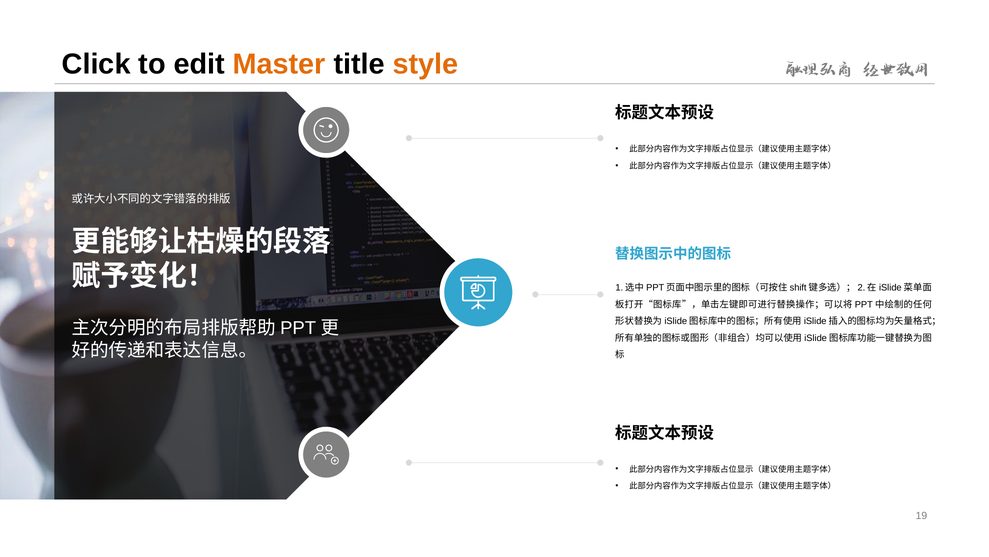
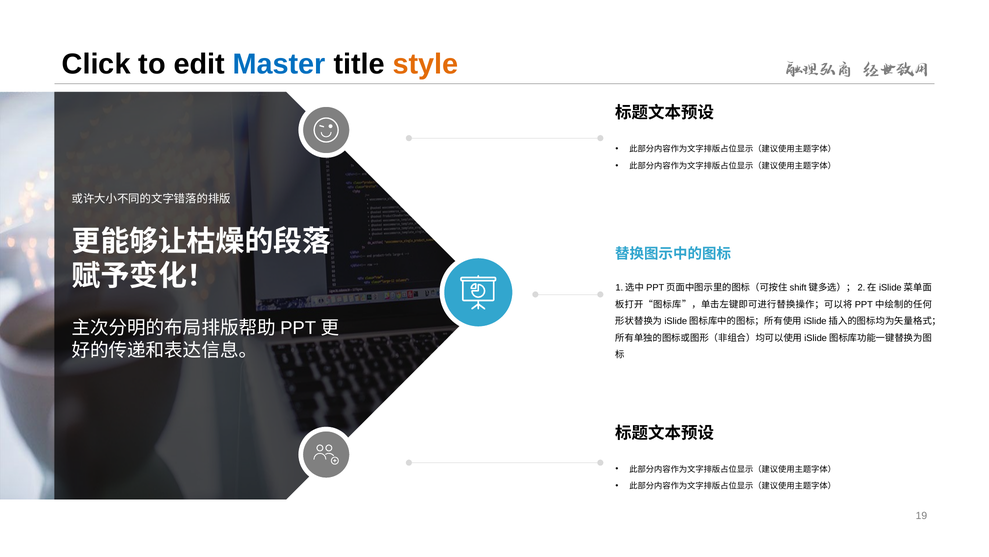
Master colour: orange -> blue
